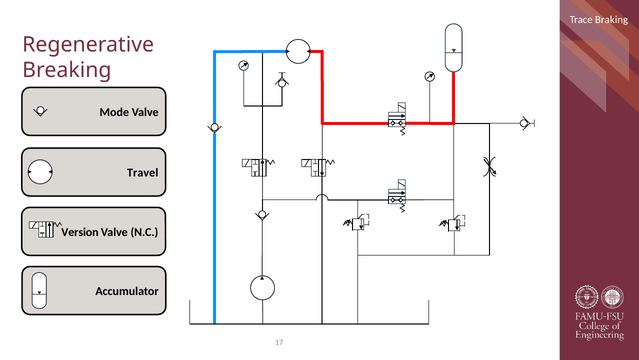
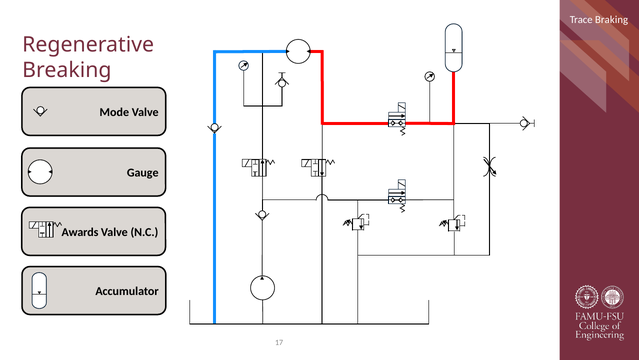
Travel: Travel -> Gauge
Version: Version -> Awards
